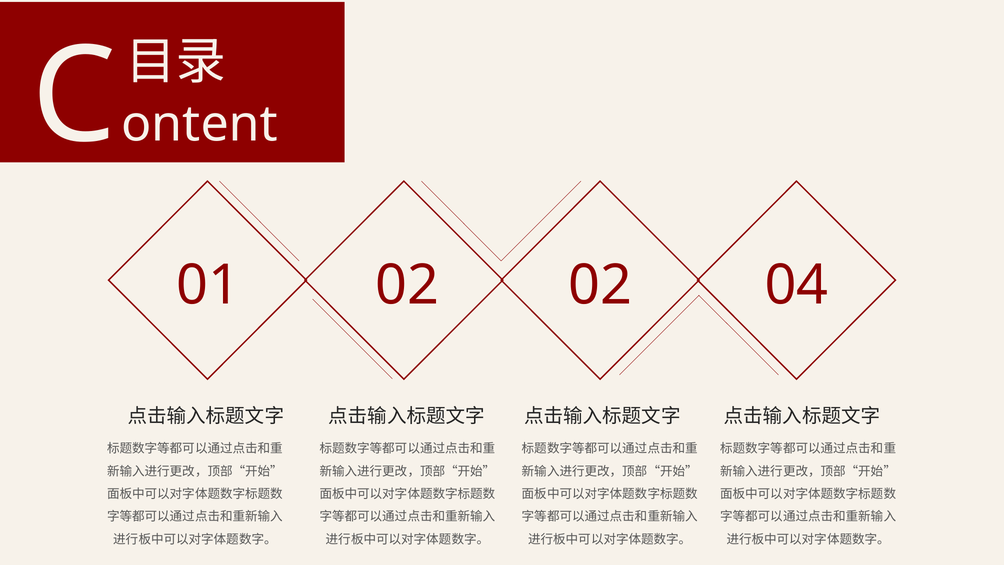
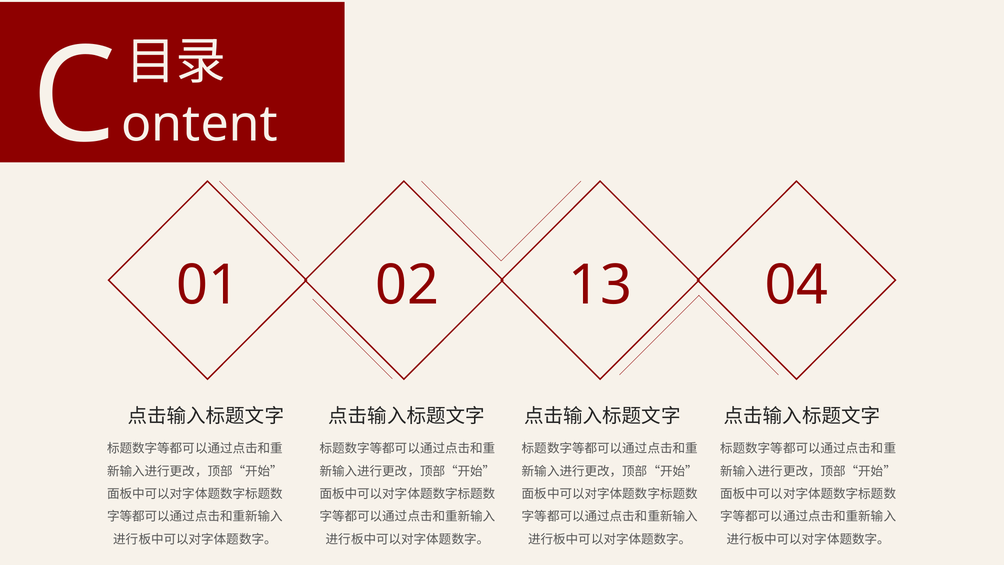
02 02: 02 -> 13
